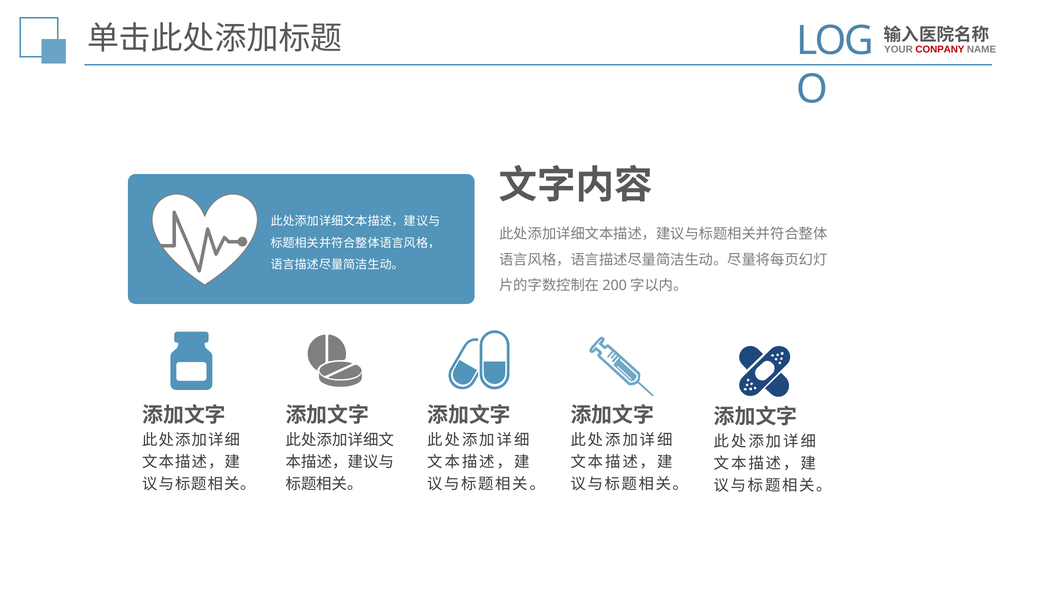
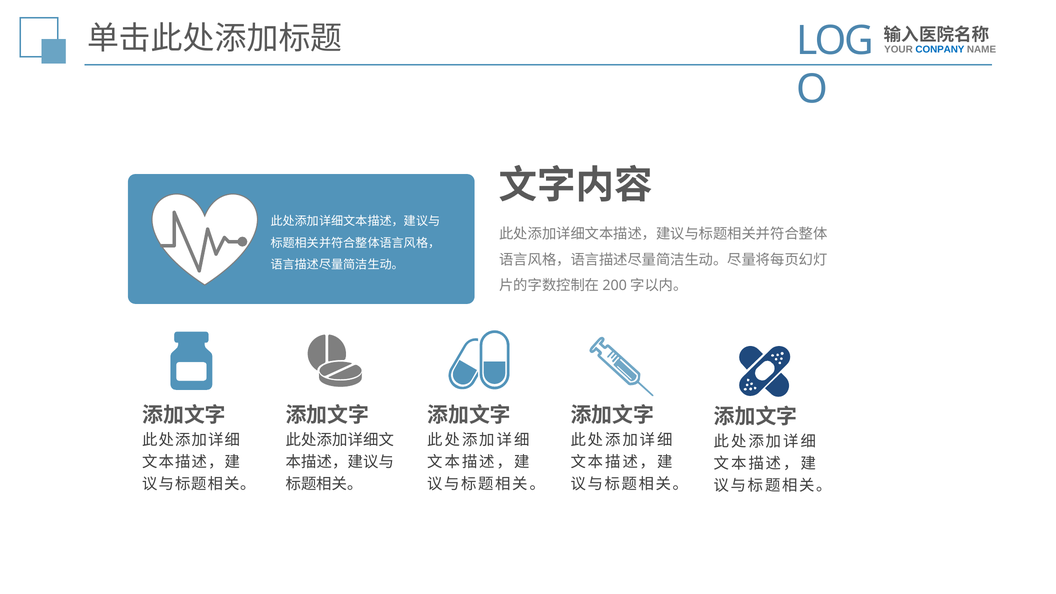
CONPANY colour: red -> blue
